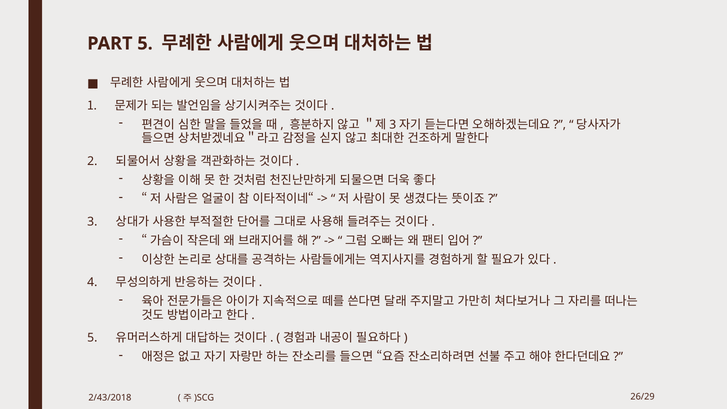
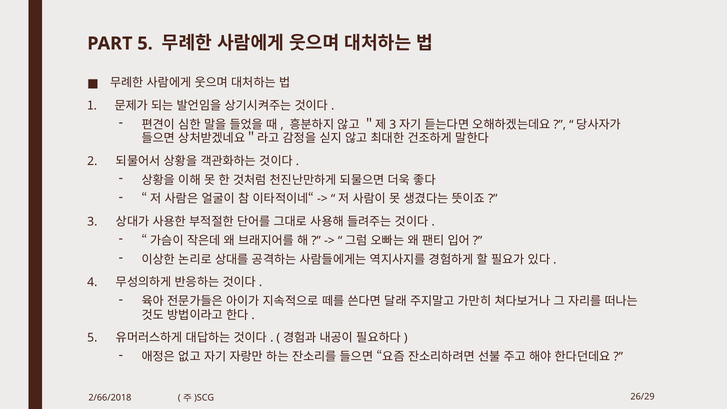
2/43/2018: 2/43/2018 -> 2/66/2018
